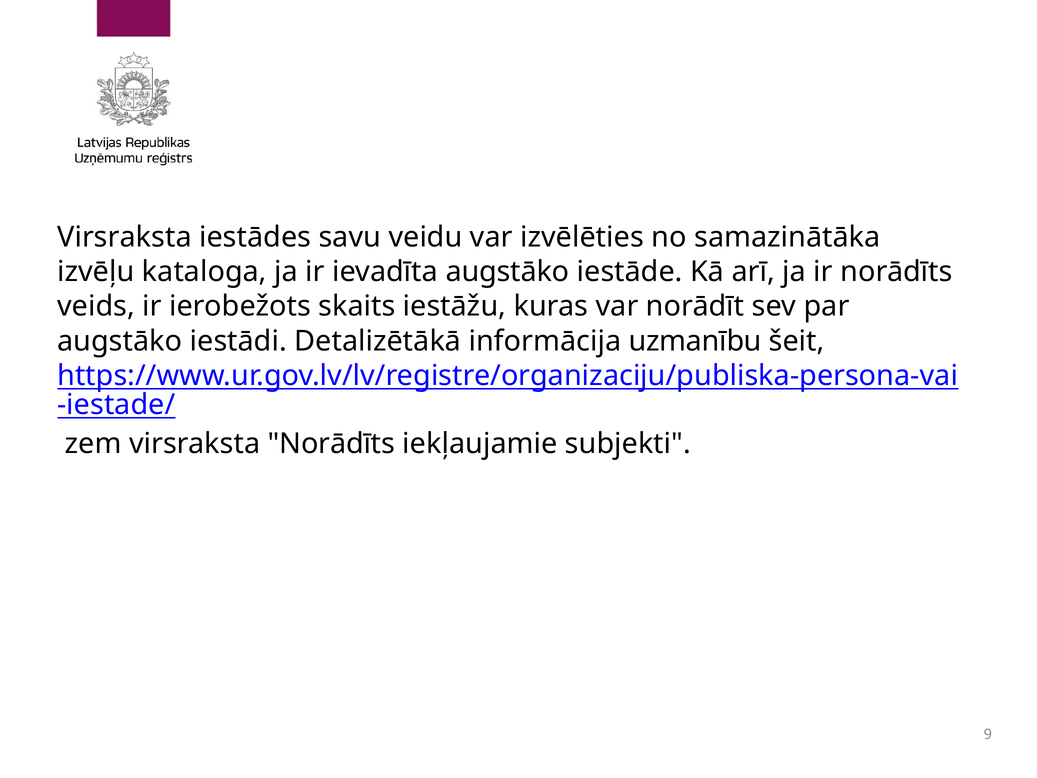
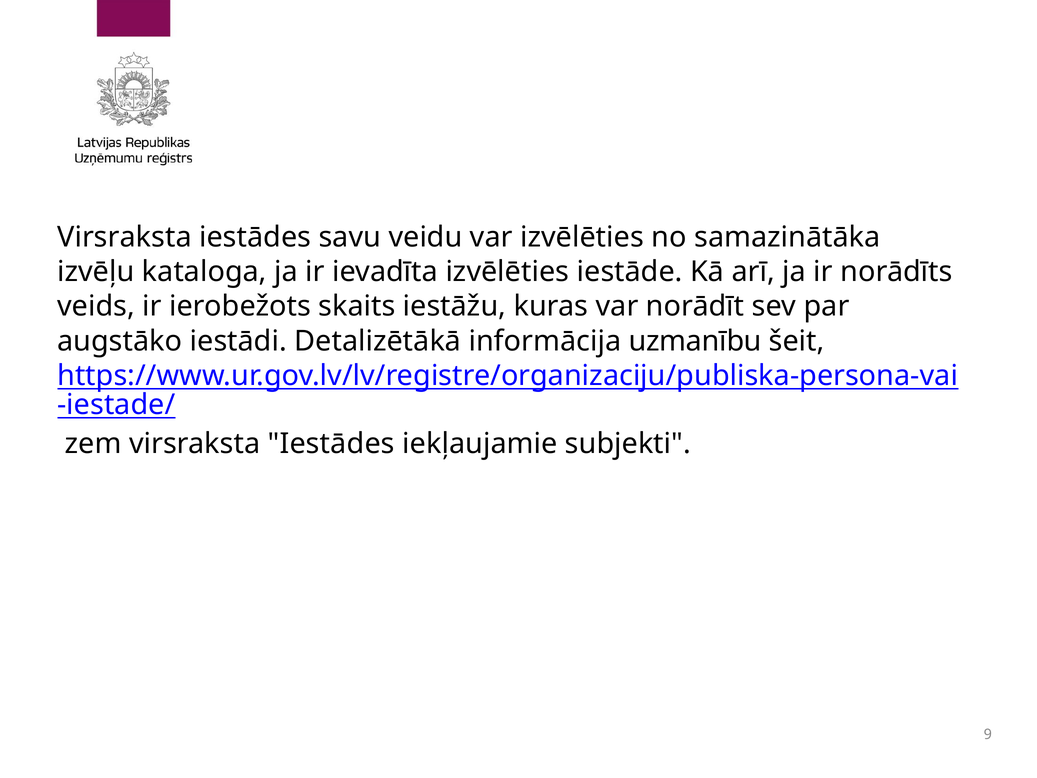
ievadīta augstāko: augstāko -> izvēlēties
zem virsraksta Norādīts: Norādīts -> Iestādes
